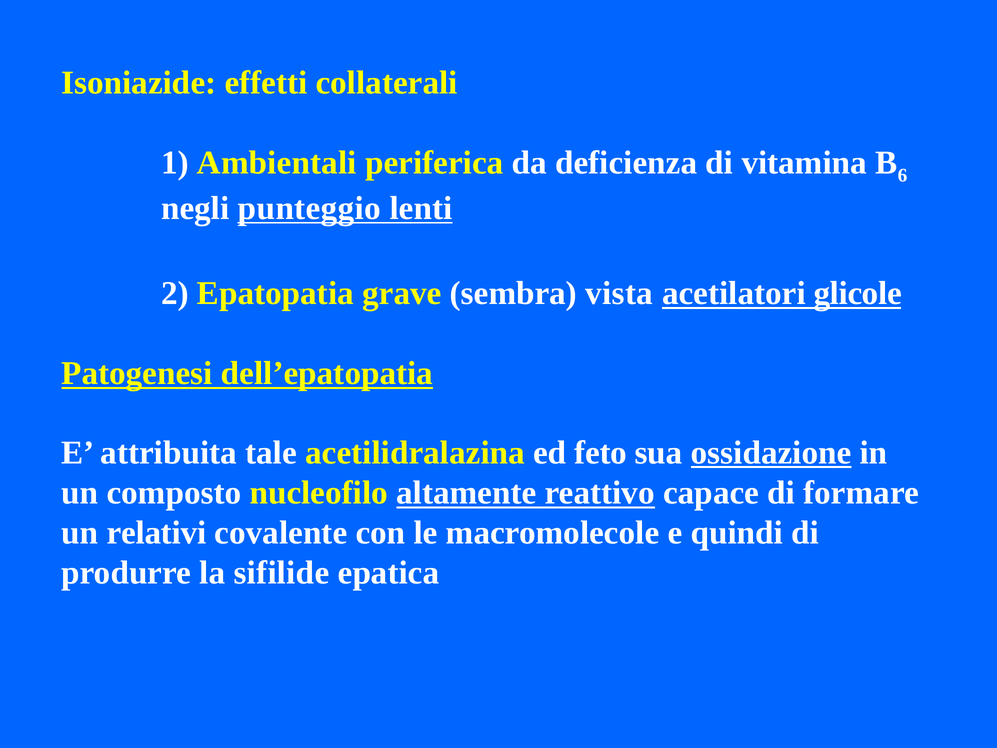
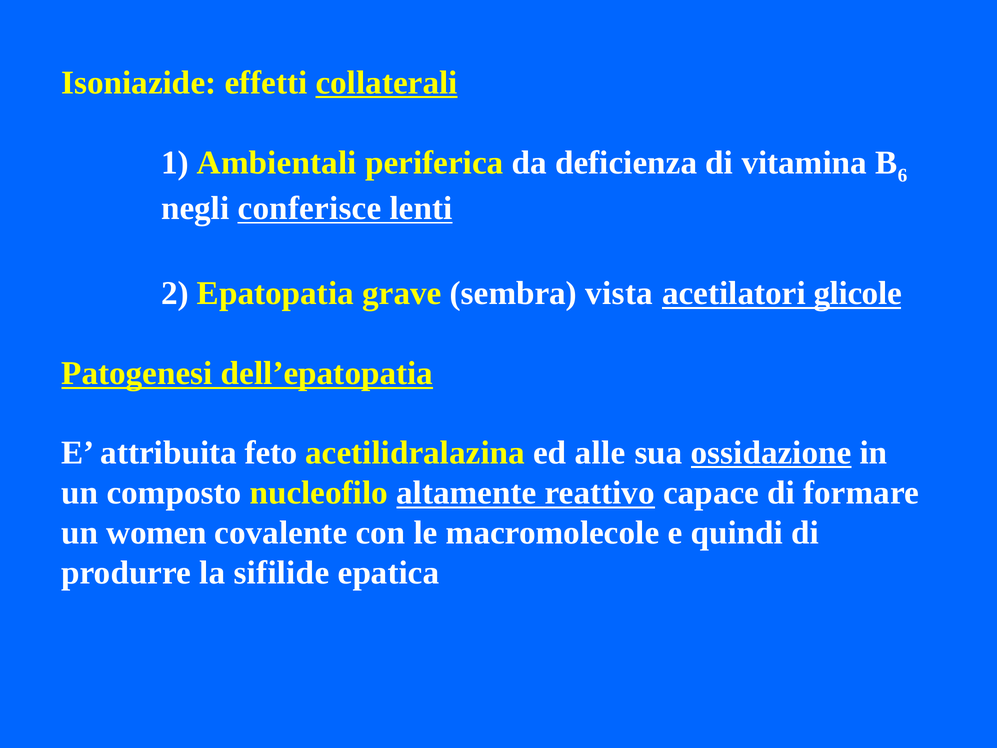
collaterali underline: none -> present
punteggio: punteggio -> conferisce
tale: tale -> feto
feto: feto -> alle
relativi: relativi -> women
